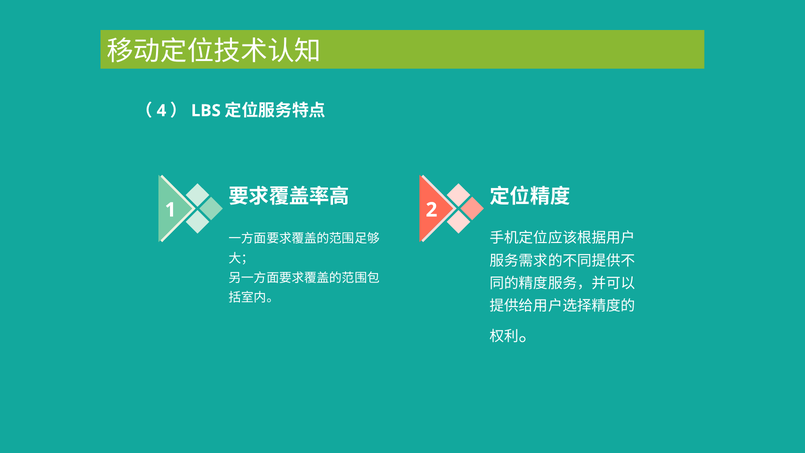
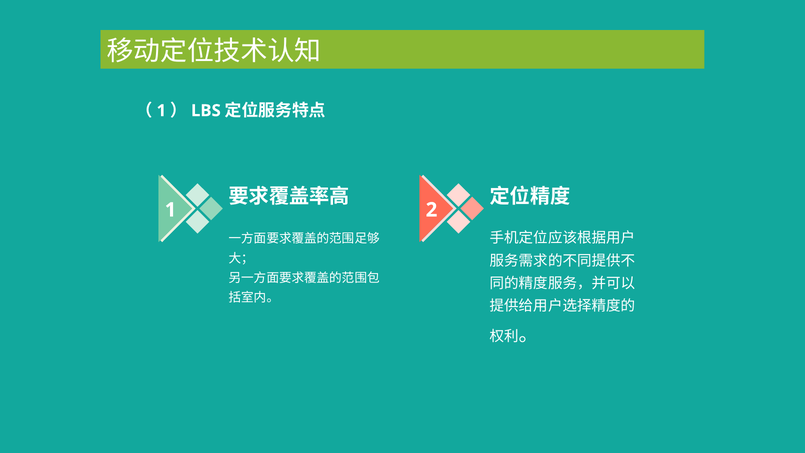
4 at (161, 111): 4 -> 1
